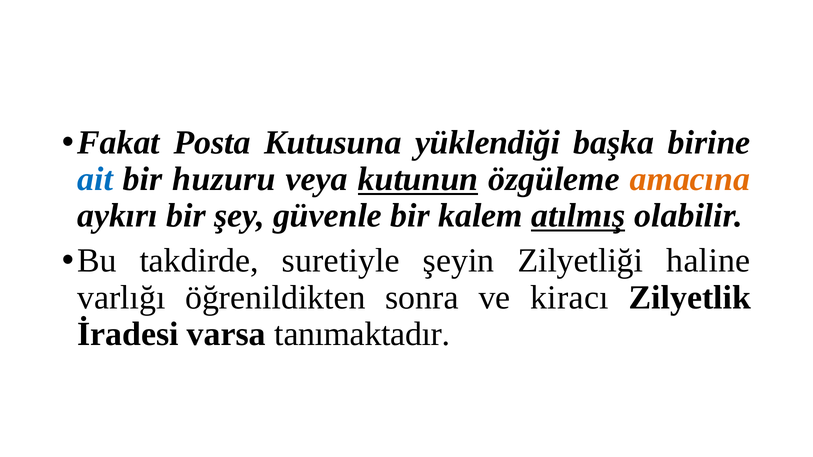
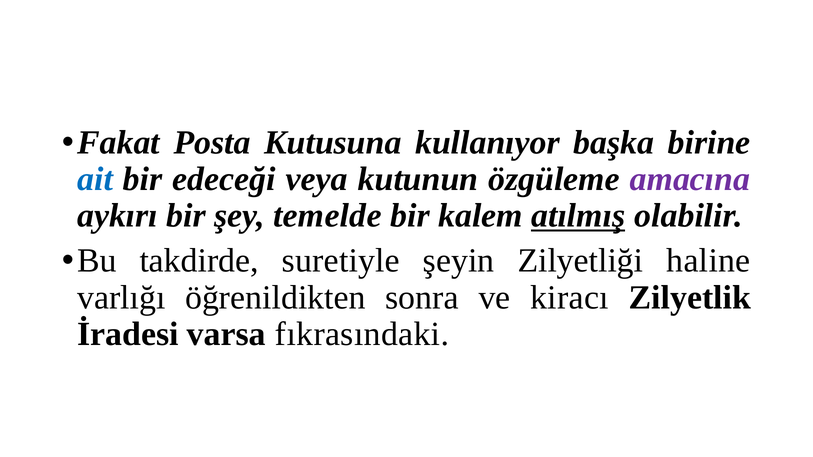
yüklendiği: yüklendiği -> kullanıyor
huzuru: huzuru -> edeceği
kutunun underline: present -> none
amacına colour: orange -> purple
güvenle: güvenle -> temelde
tanımaktadır: tanımaktadır -> fıkrasındaki
